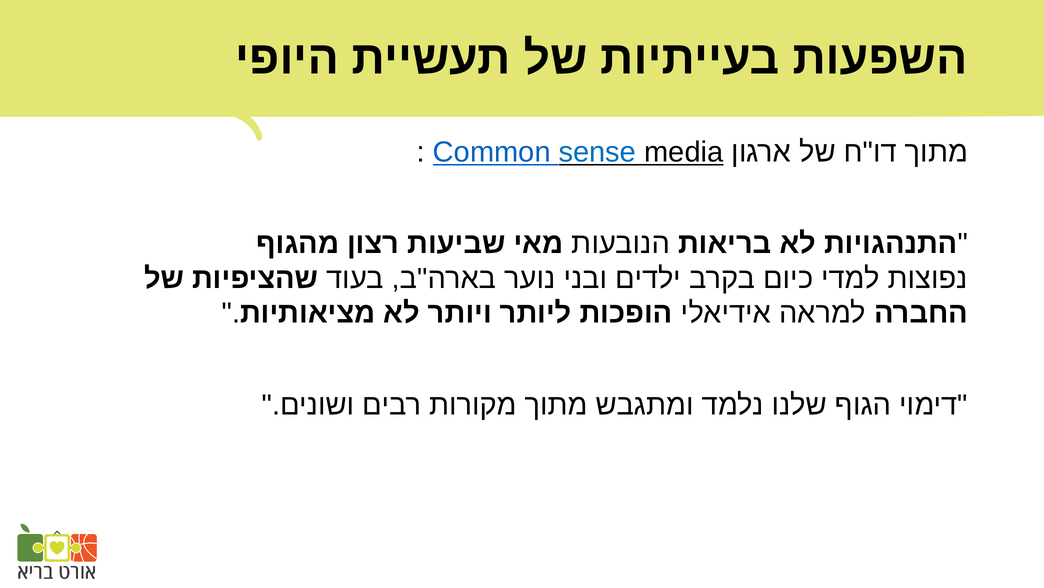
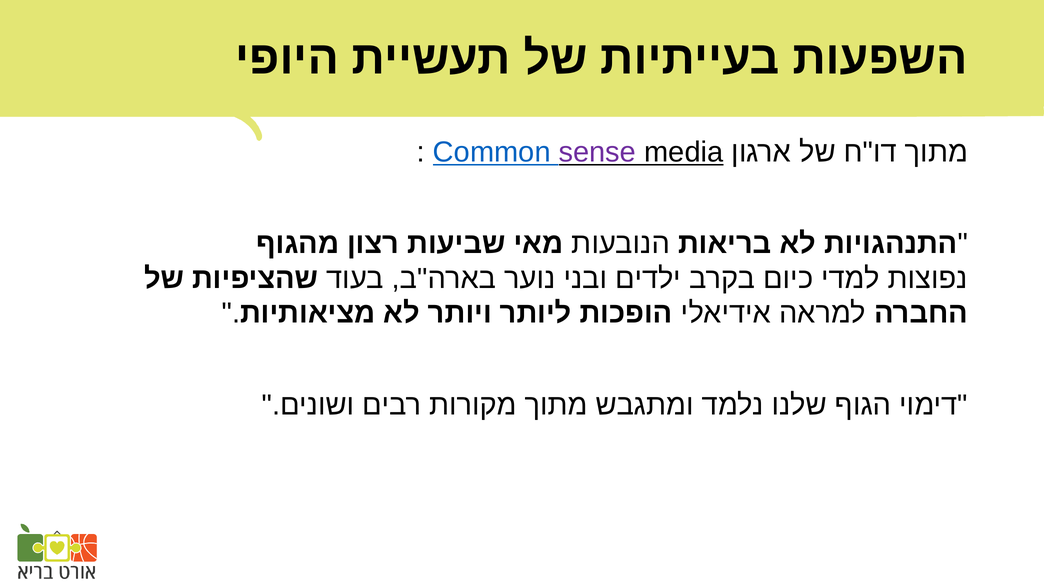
sense colour: blue -> purple
